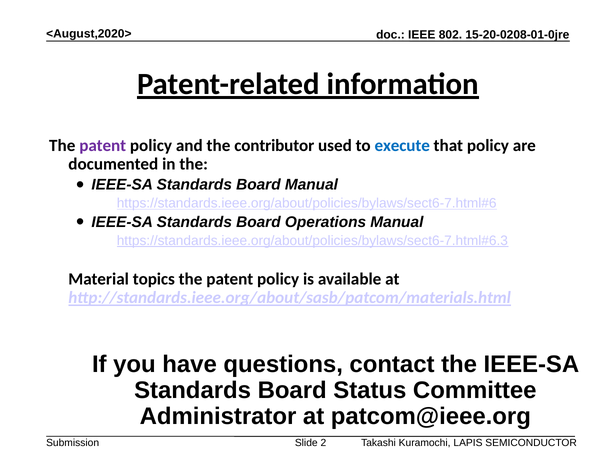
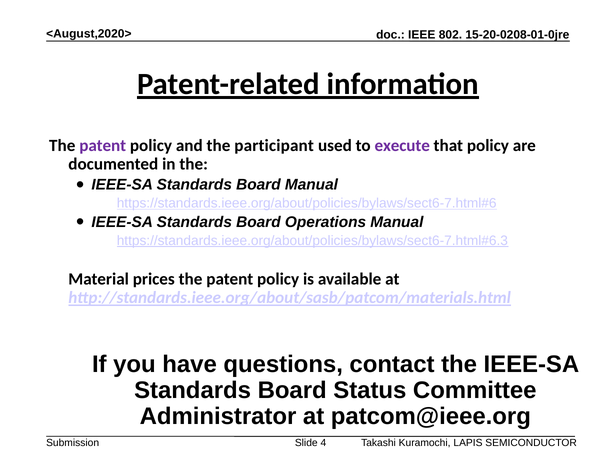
contributor: contributor -> participant
execute colour: blue -> purple
topics: topics -> prices
2: 2 -> 4
